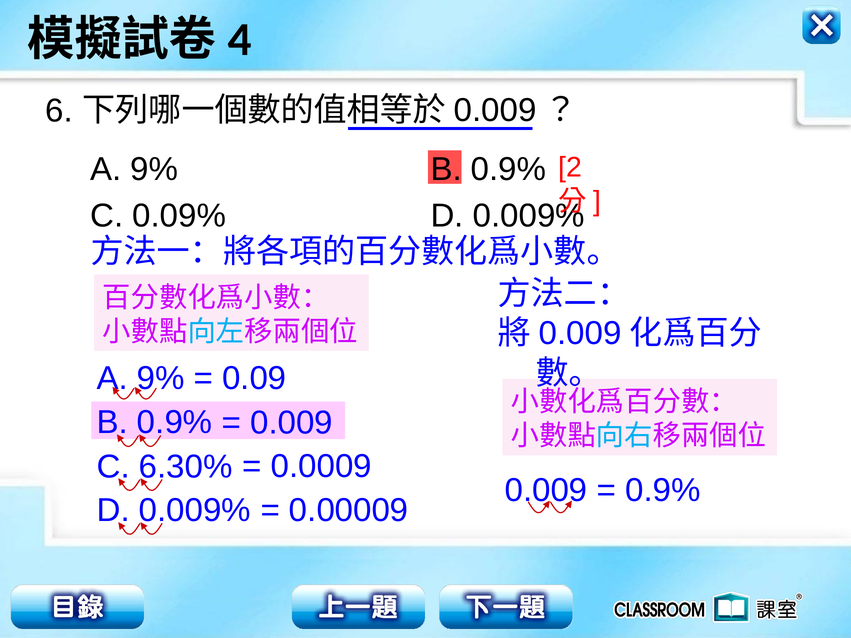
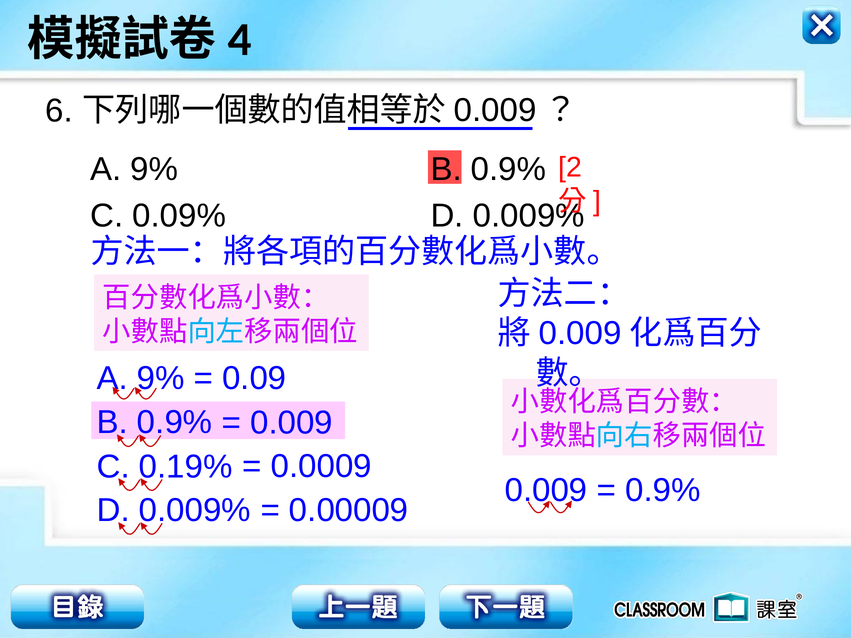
6.30%: 6.30% -> 0.19%
